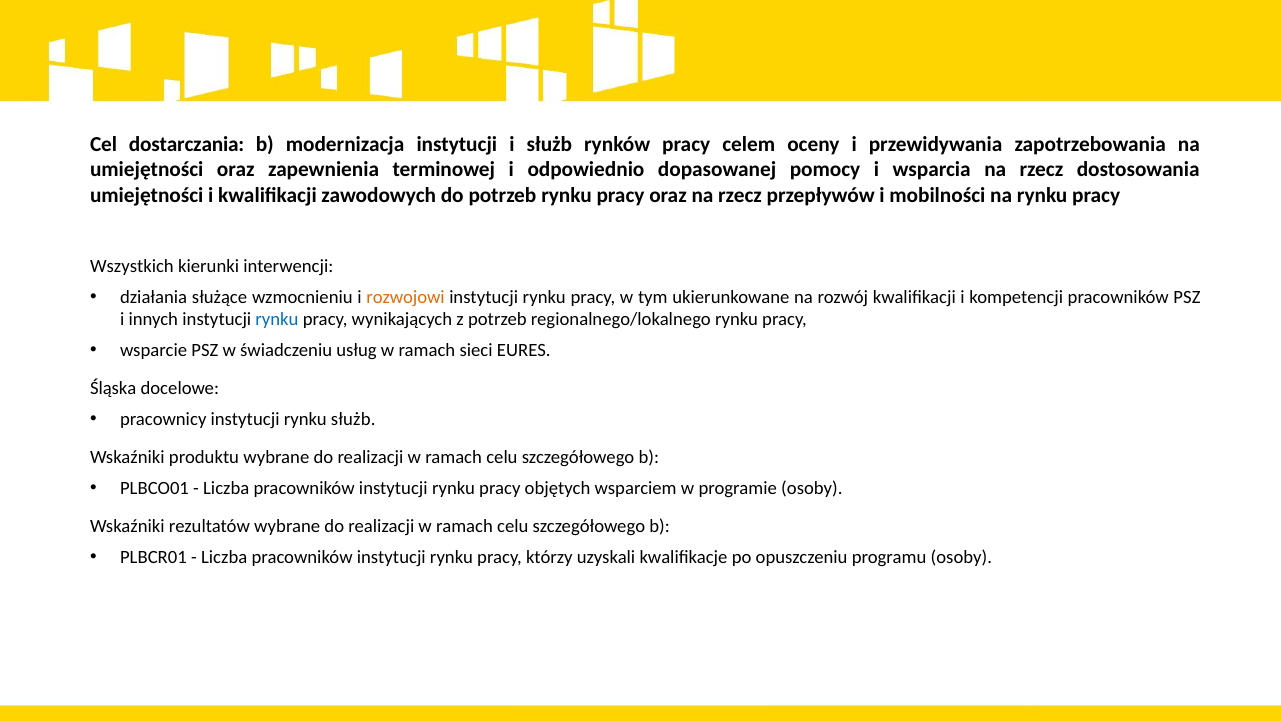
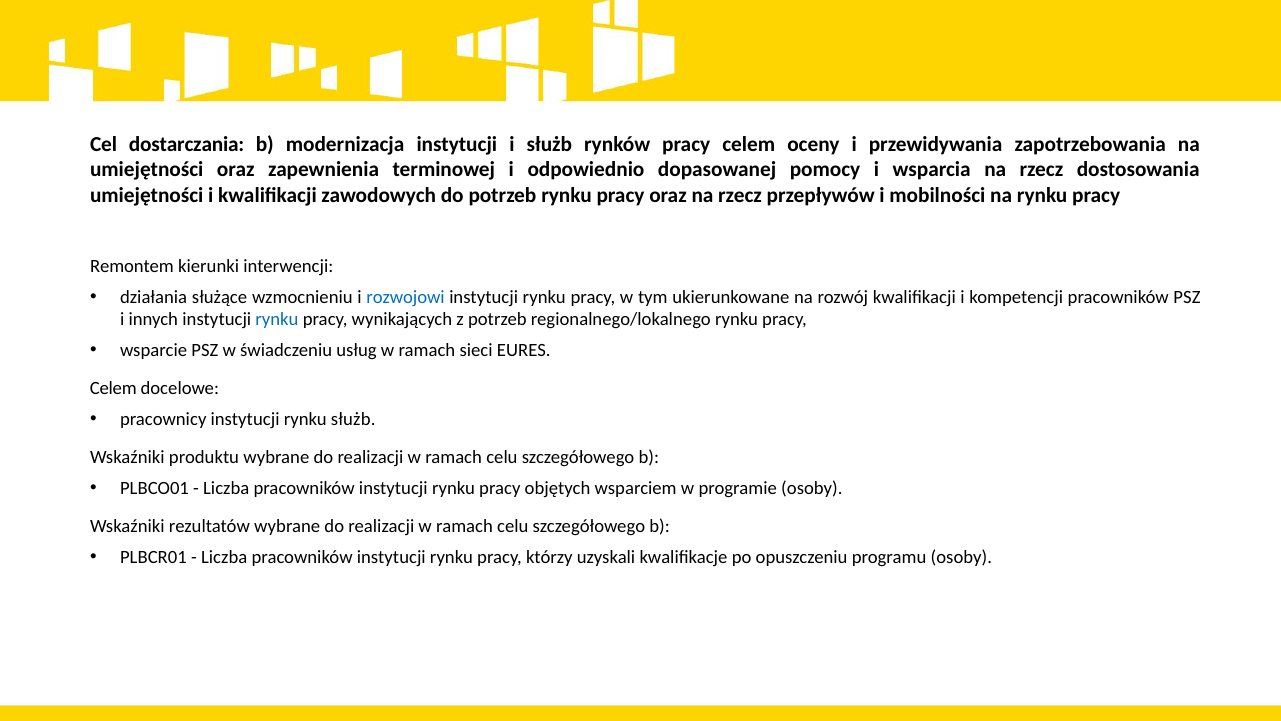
Wszystkich: Wszystkich -> Remontem
rozwojowi colour: orange -> blue
Śląska at (113, 388): Śląska -> Celem
